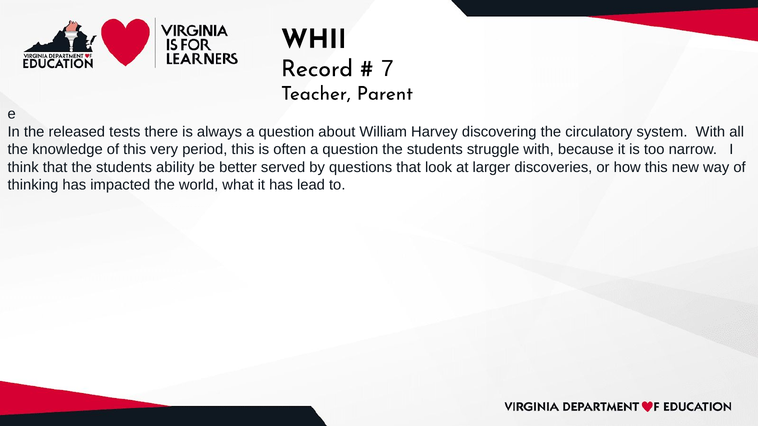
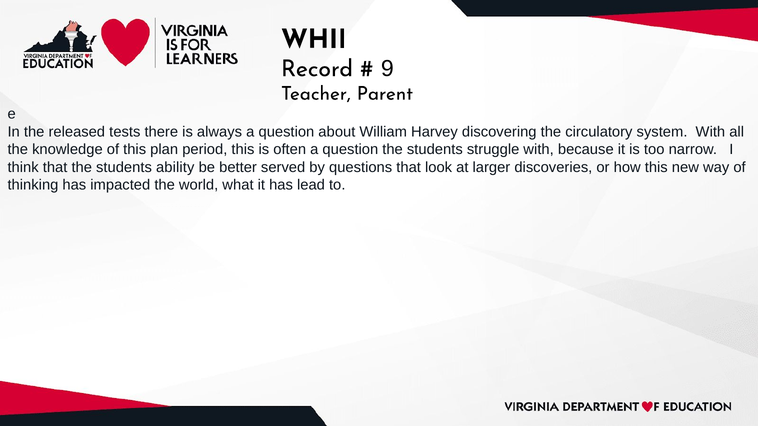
7: 7 -> 9
very: very -> plan
